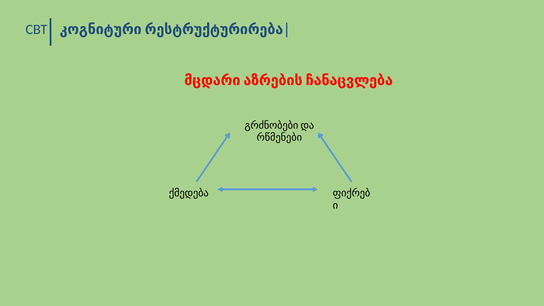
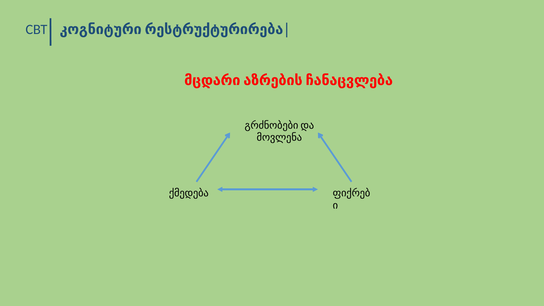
რწმენები: რწმენები -> მოვლენა
